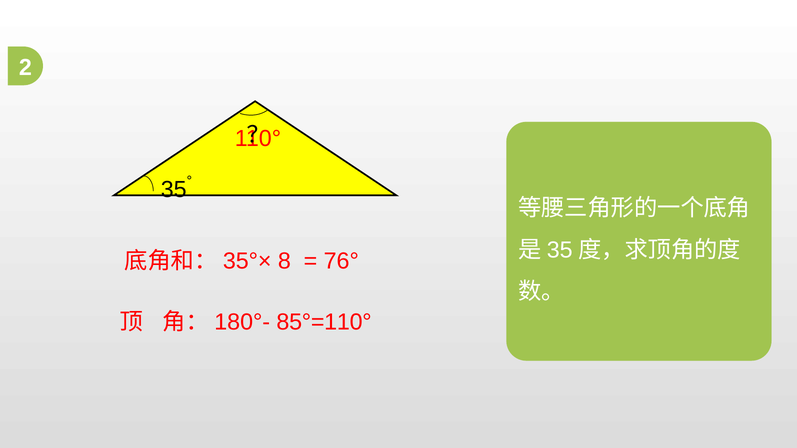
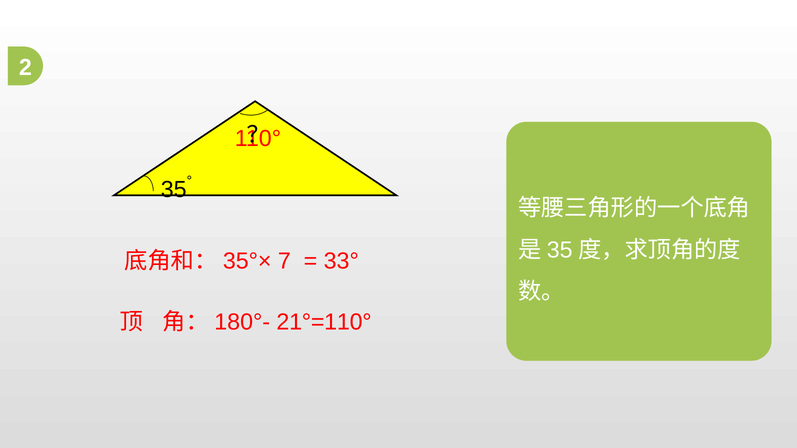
8: 8 -> 7
76°: 76° -> 33°
85°=110°: 85°=110° -> 21°=110°
